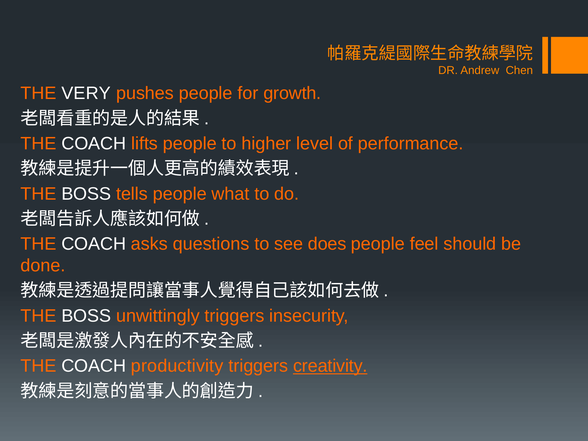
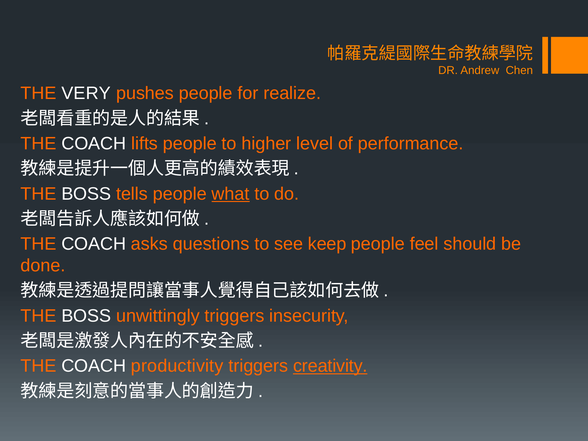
growth: growth -> realize
what underline: none -> present
does: does -> keep
